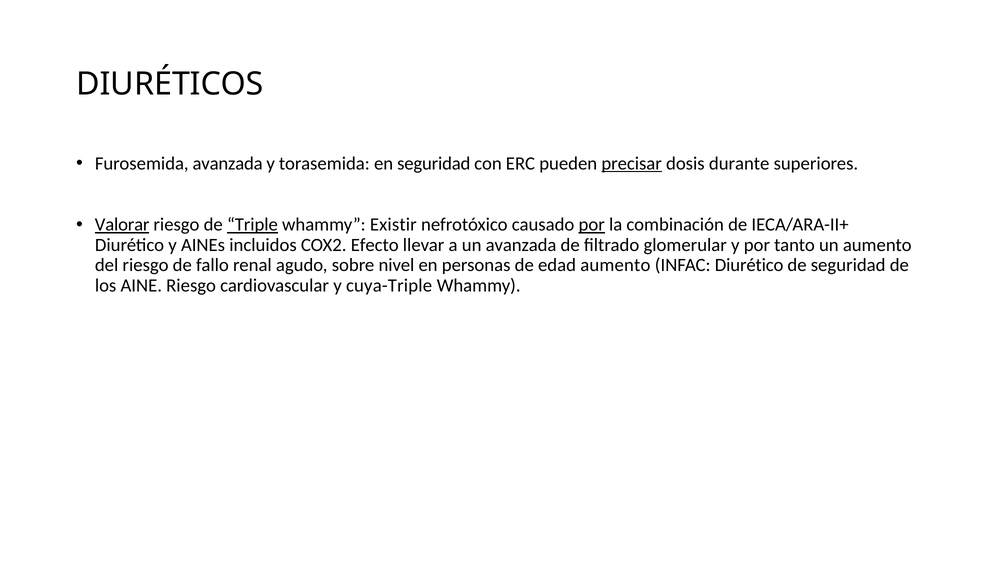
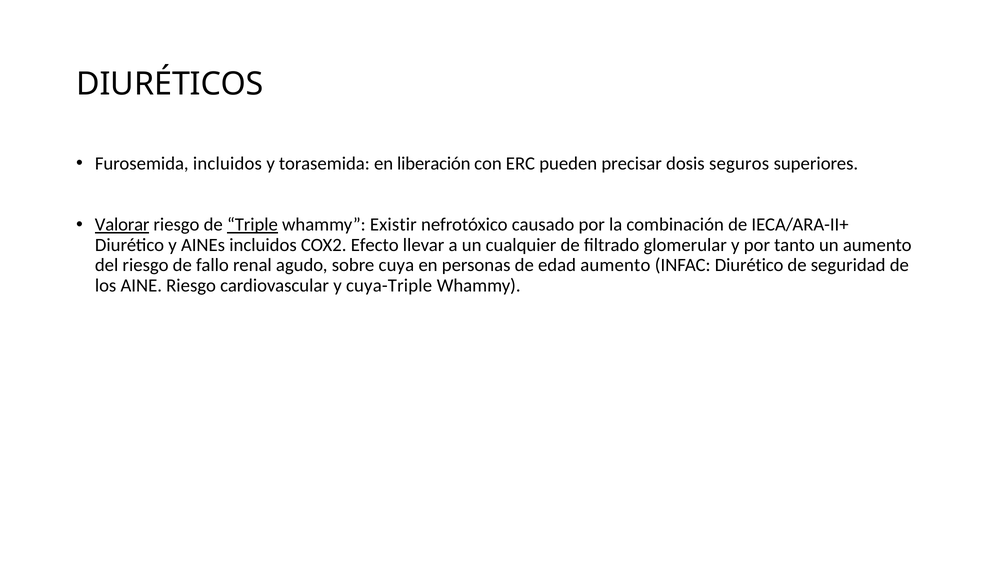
Furosemida avanzada: avanzada -> incluidos
en seguridad: seguridad -> liberación
precisar underline: present -> none
durante: durante -> seguros
por at (592, 225) underline: present -> none
un avanzada: avanzada -> cualquier
nivel: nivel -> cuya
